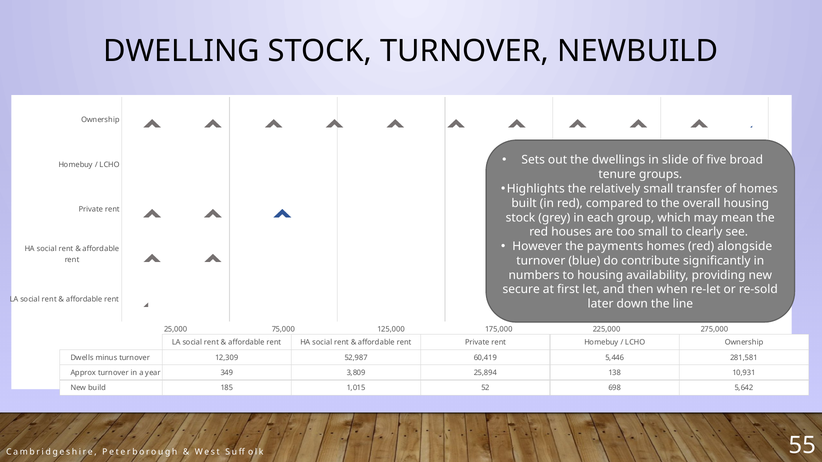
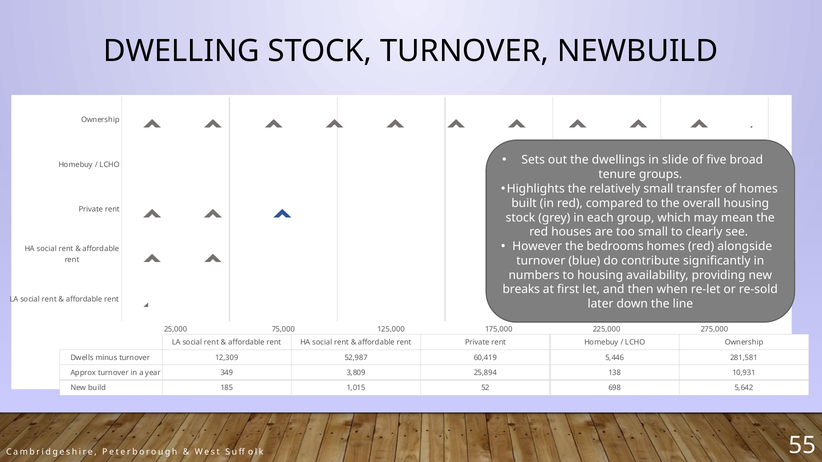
payments: payments -> bedrooms
secure: secure -> breaks
